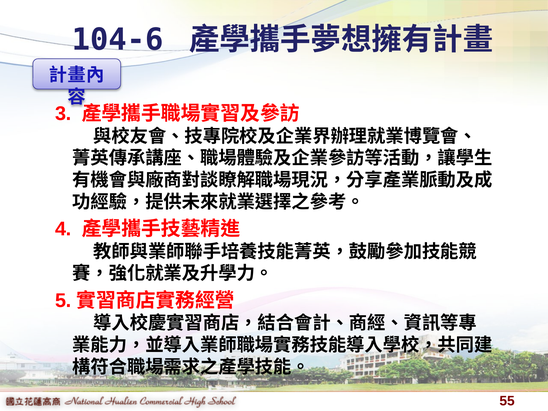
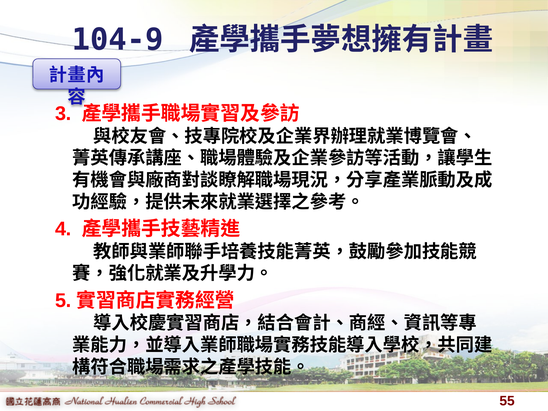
104-6: 104-6 -> 104-9
